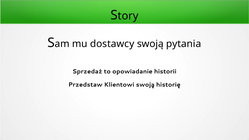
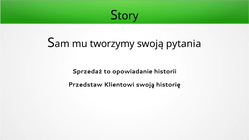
dostawcy: dostawcy -> tworzymy
